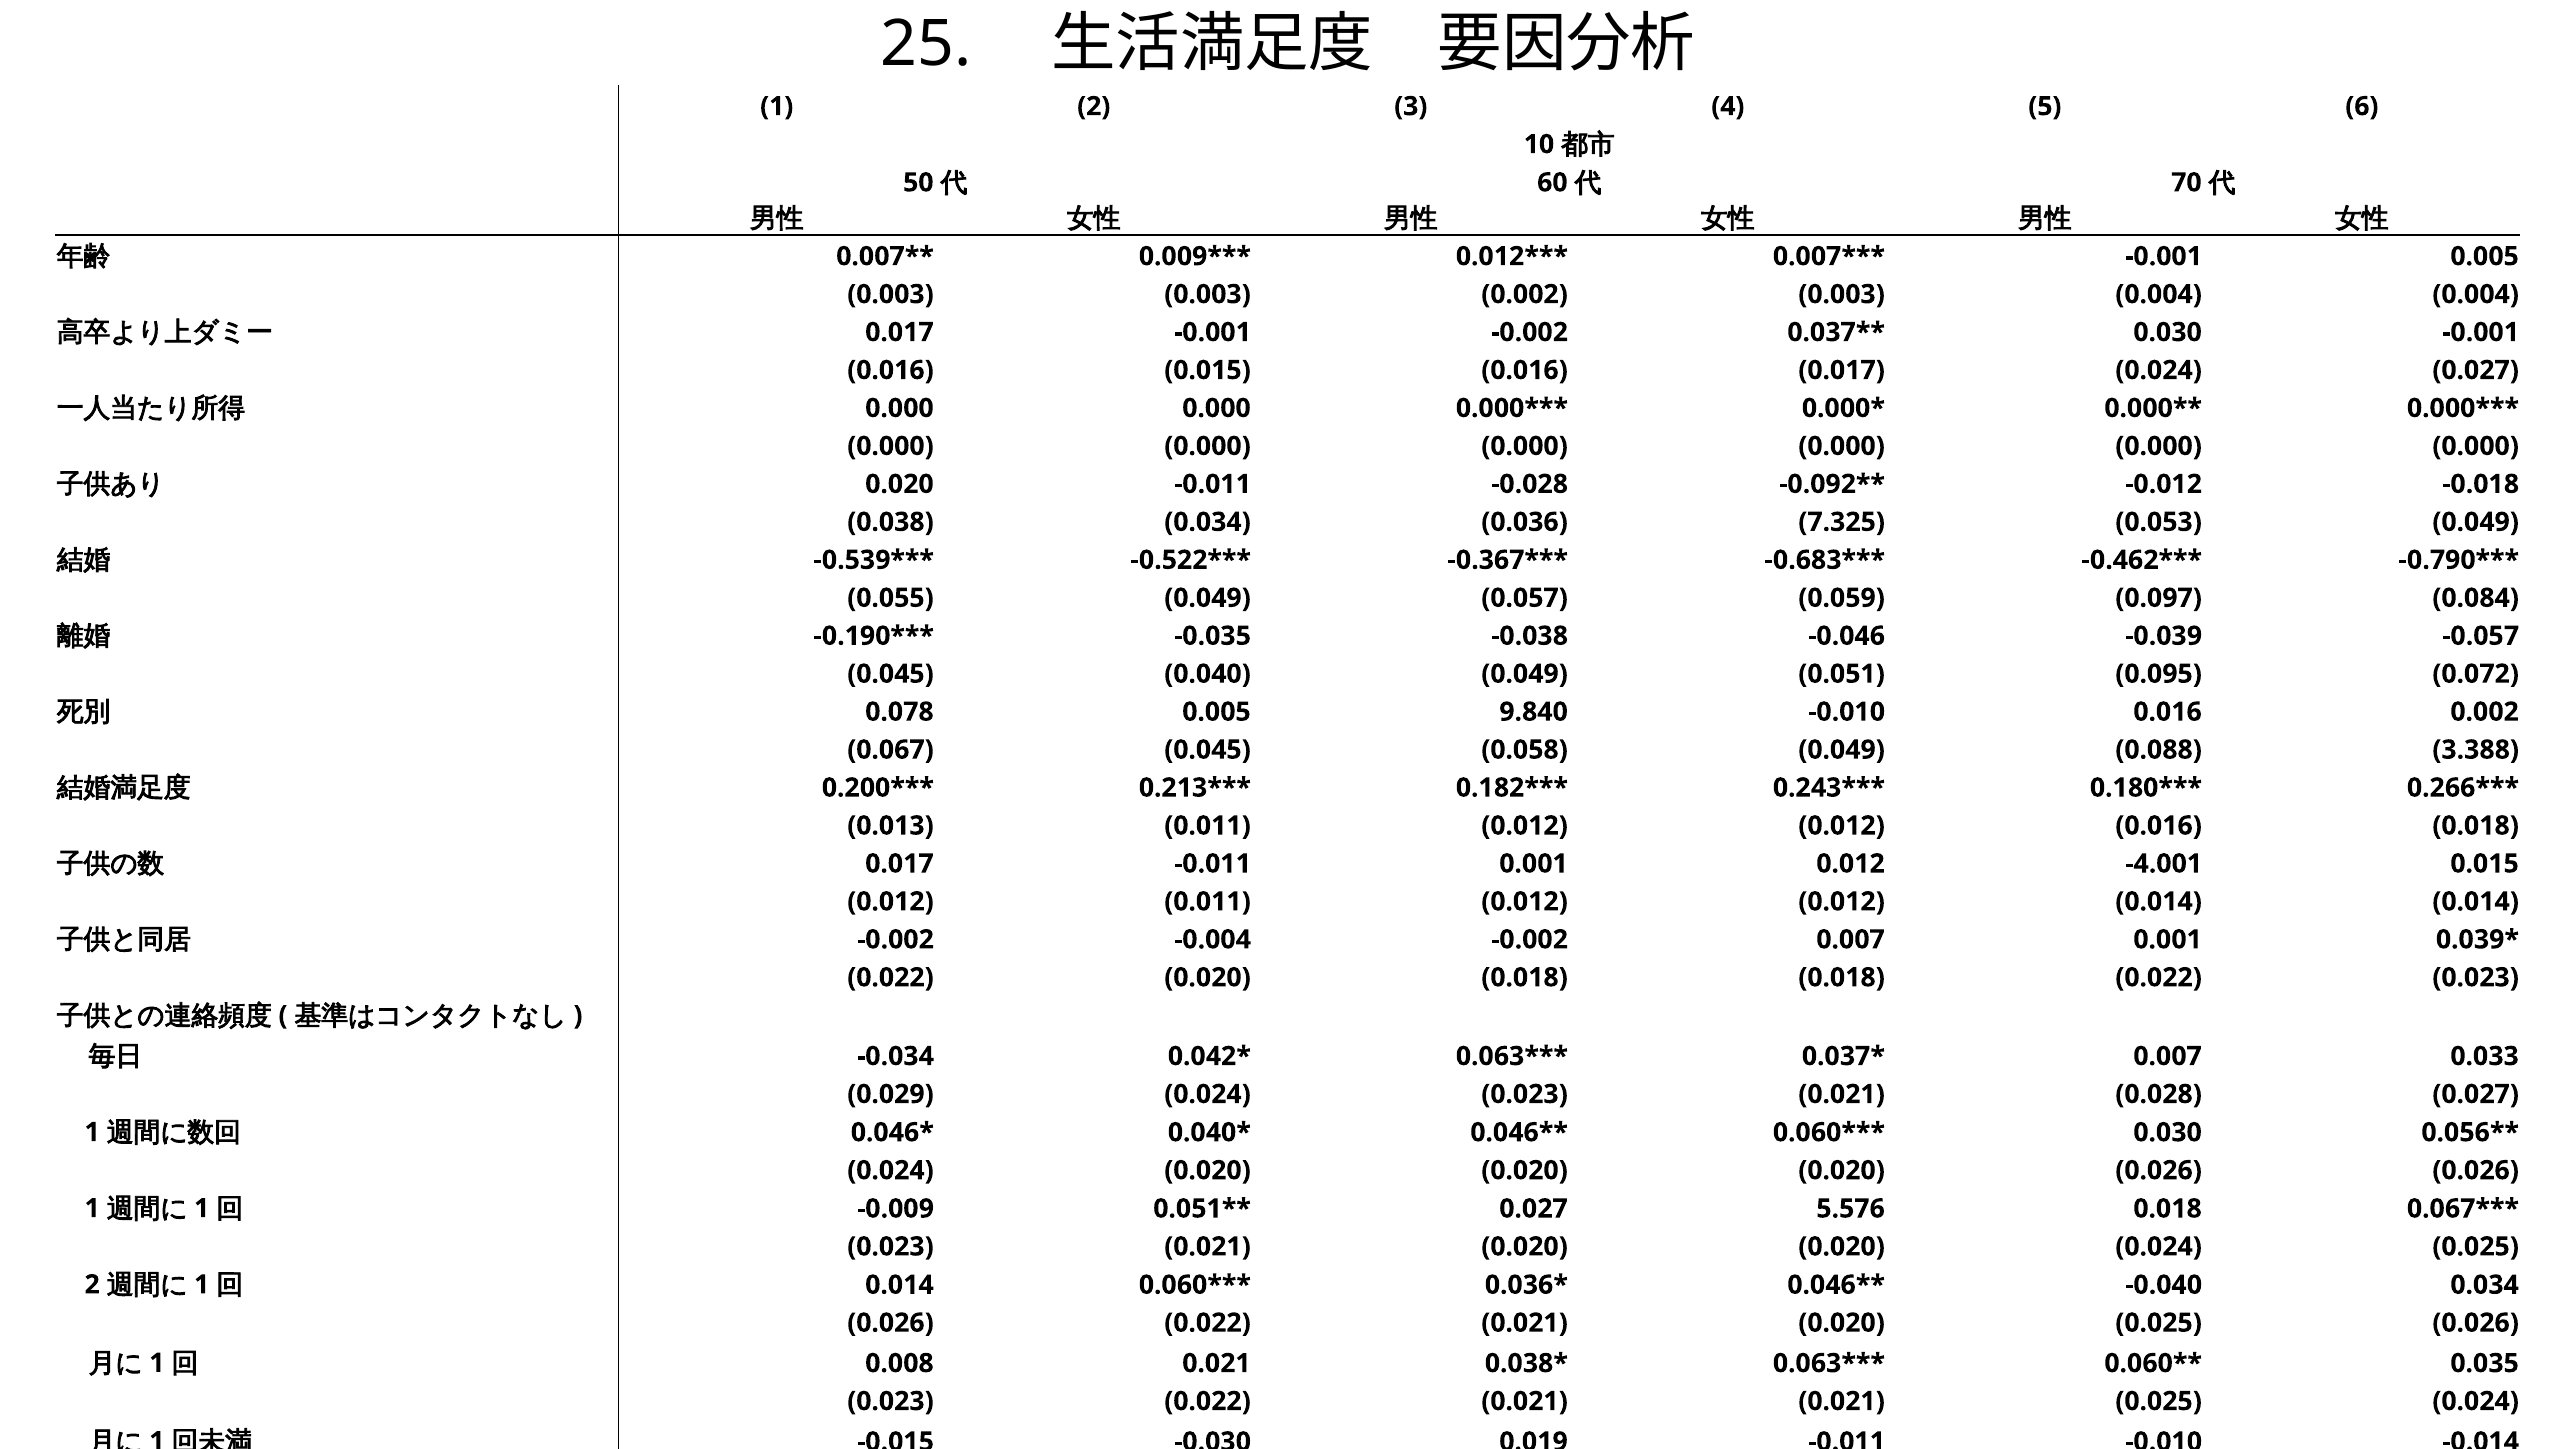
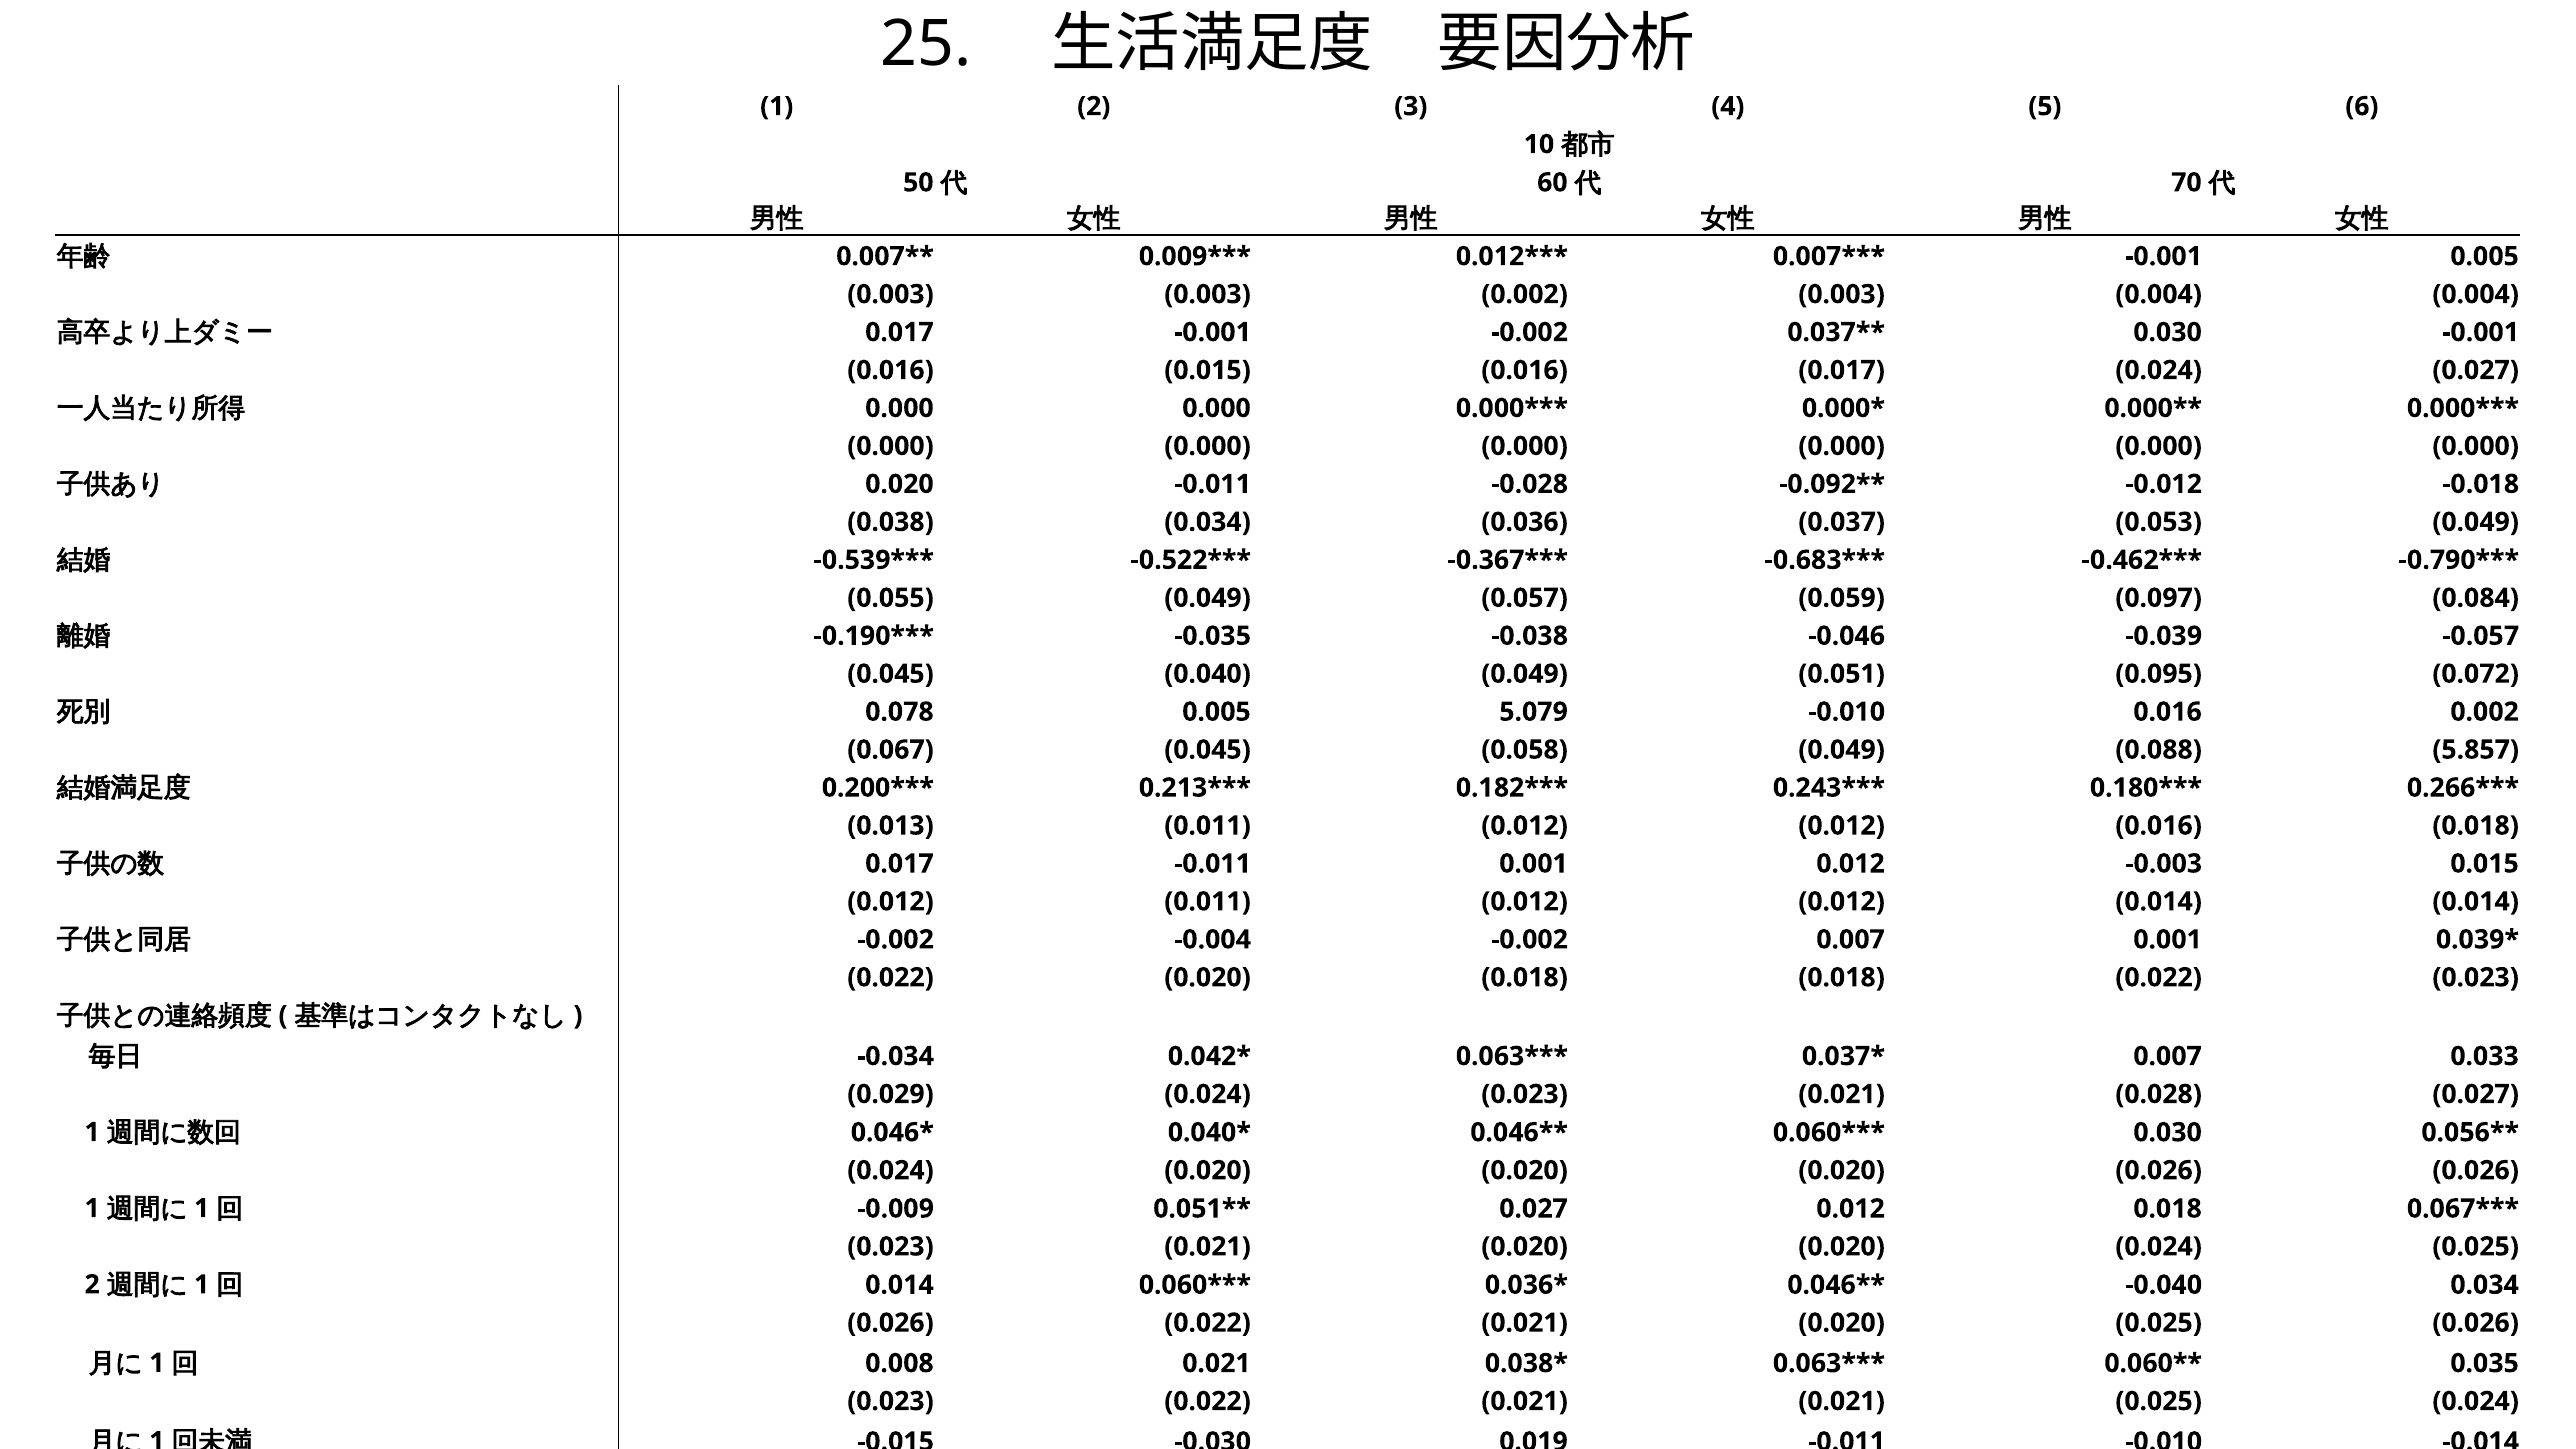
7.325: 7.325 -> 0.037
9.840: 9.840 -> 5.079
3.388: 3.388 -> 5.857
-4.001: -4.001 -> -0.003
0.027 5.576: 5.576 -> 0.012
